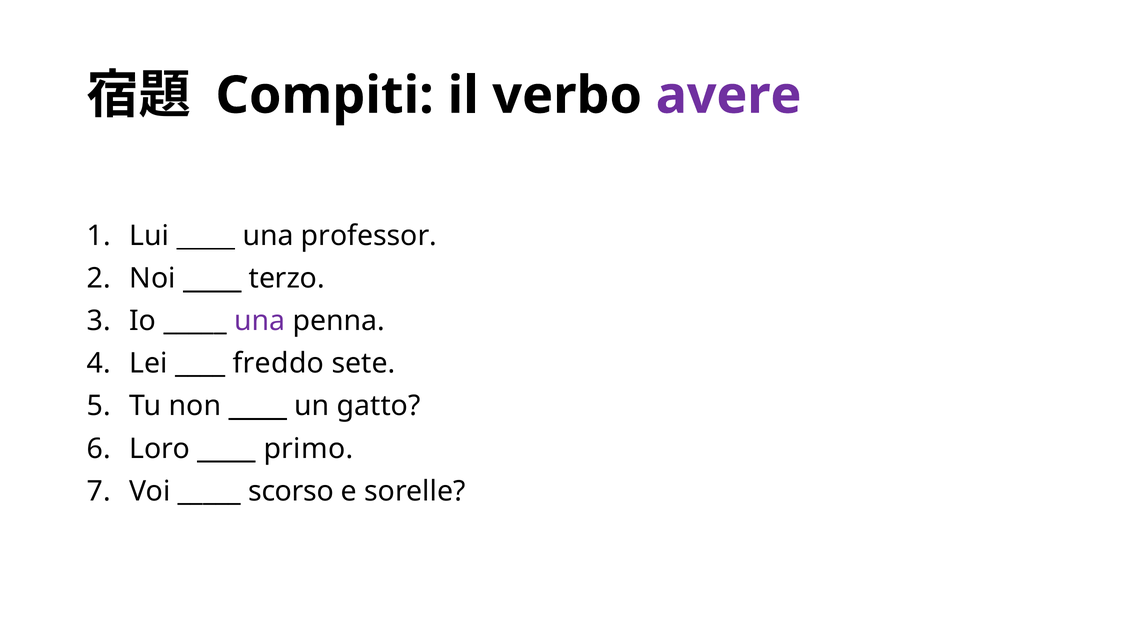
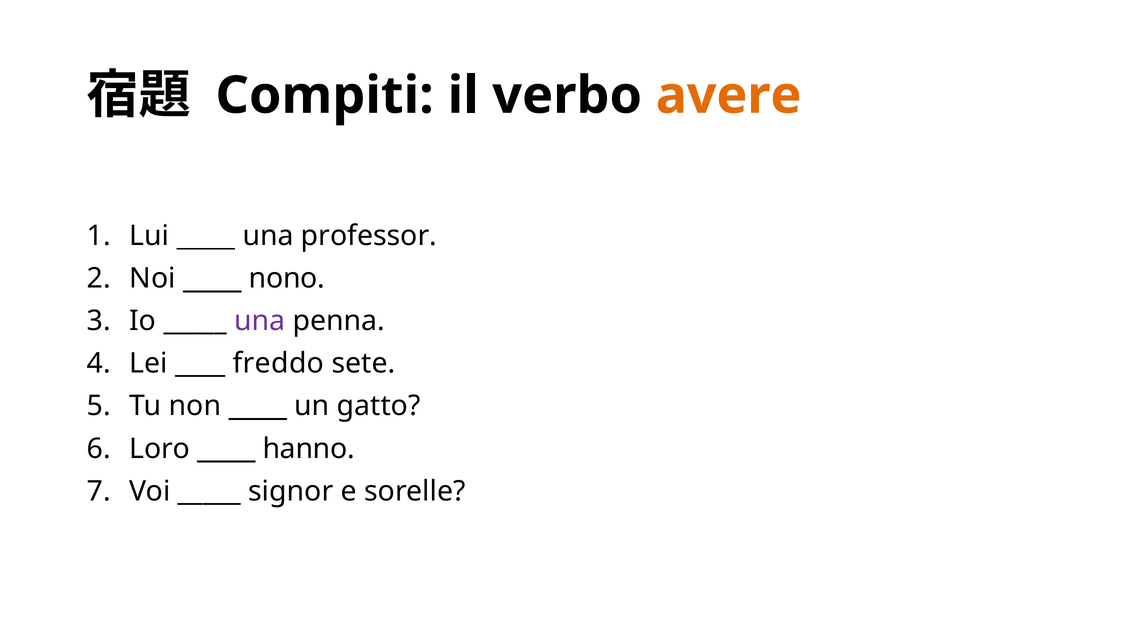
avere colour: purple -> orange
terzo: terzo -> nono
primo: primo -> hanno
scorso: scorso -> signor
